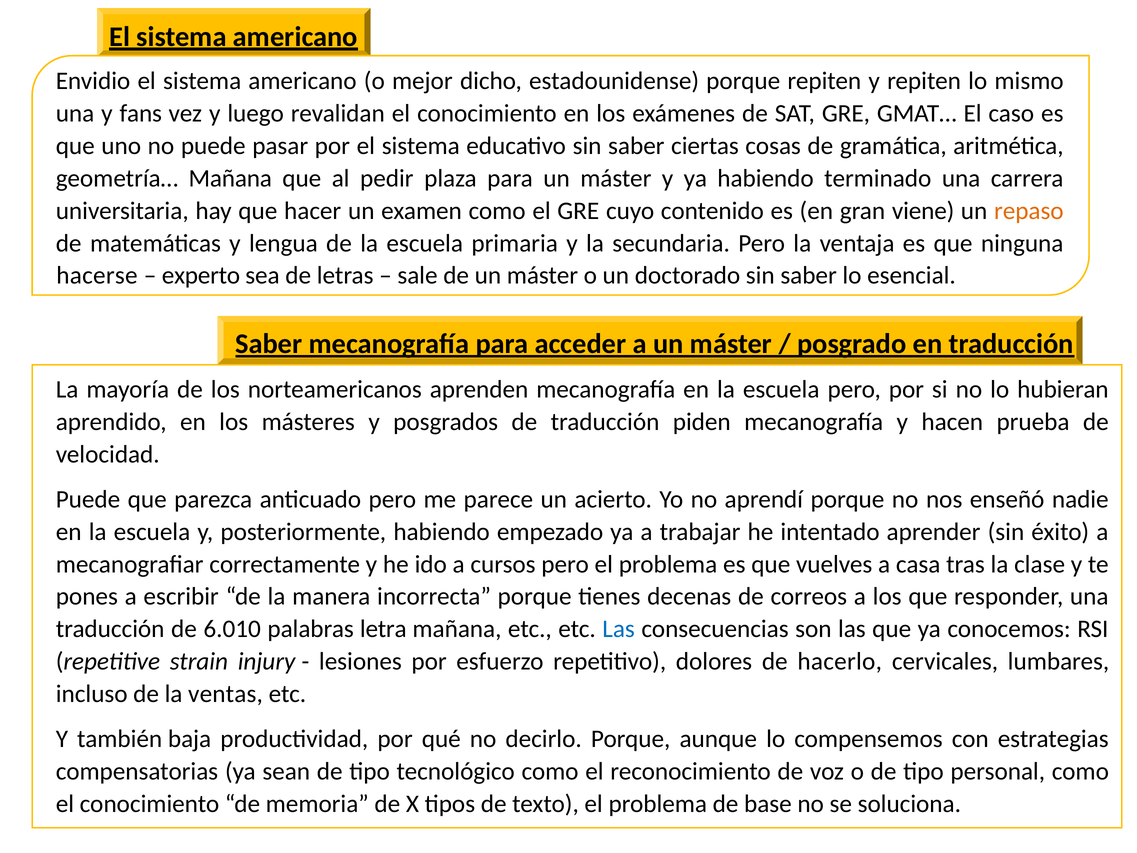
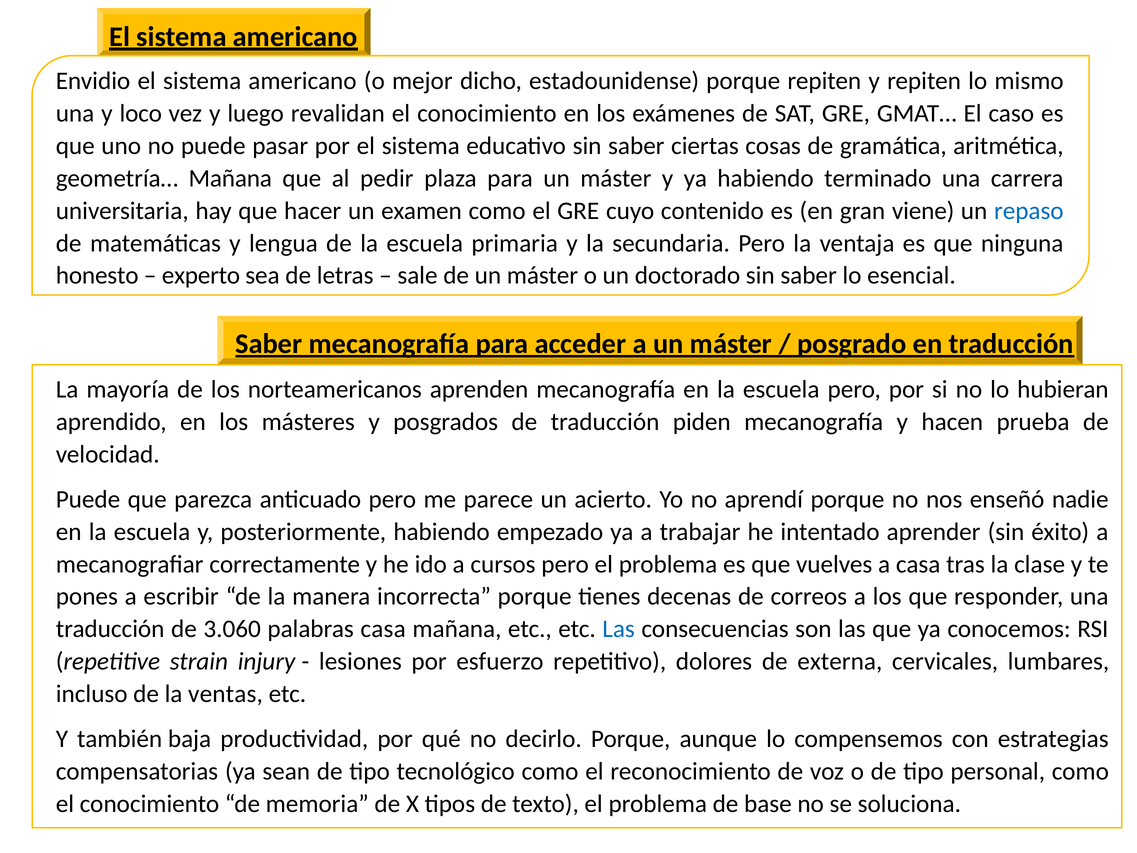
fans: fans -> loco
repaso colour: orange -> blue
hacerse: hacerse -> honesto
6.010: 6.010 -> 3.060
palabras letra: letra -> casa
hacerlo: hacerlo -> externa
